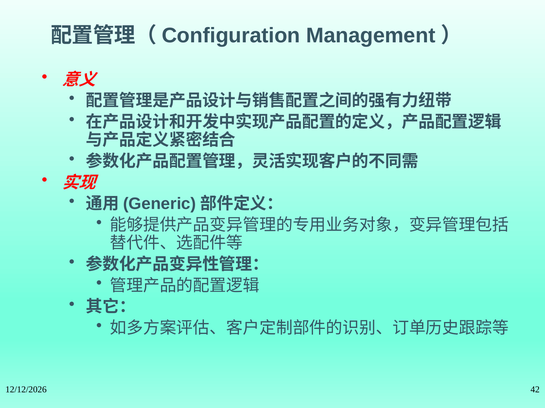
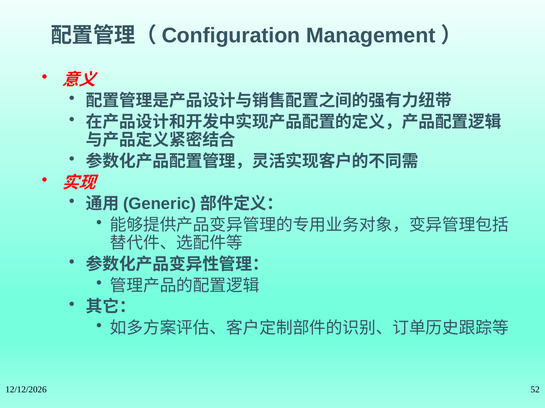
42: 42 -> 52
